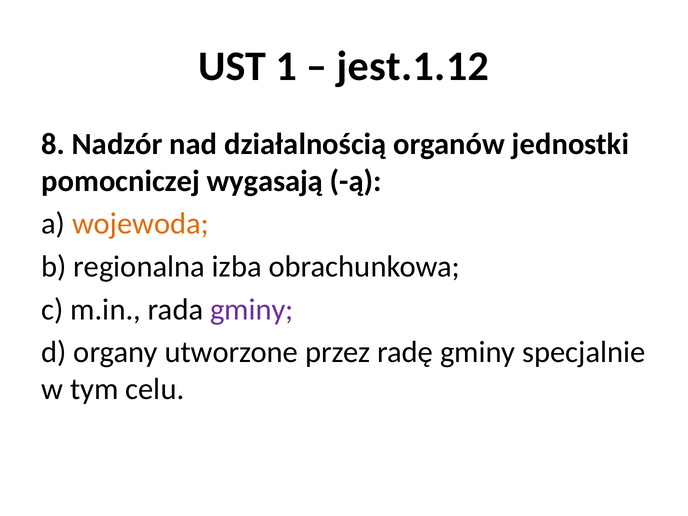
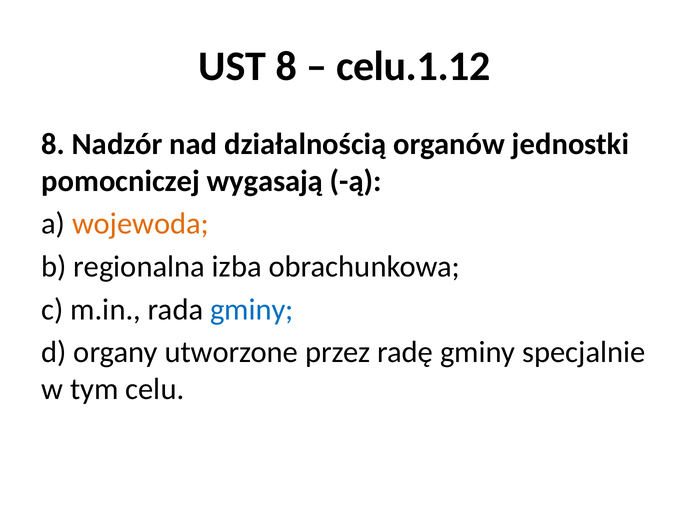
UST 1: 1 -> 8
jest.1.12: jest.1.12 -> celu.1.12
gminy at (252, 310) colour: purple -> blue
